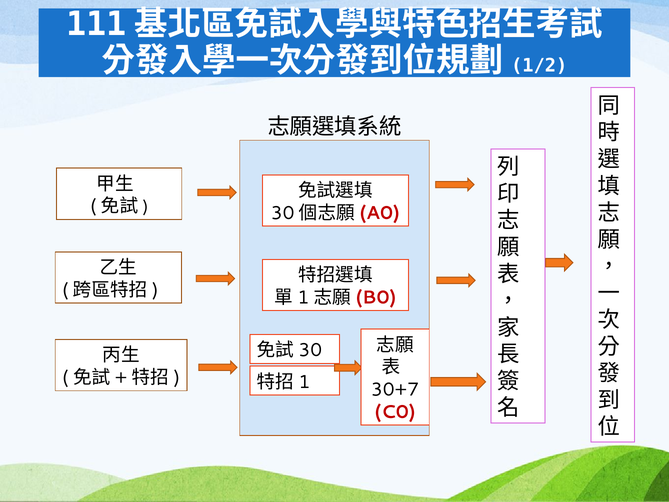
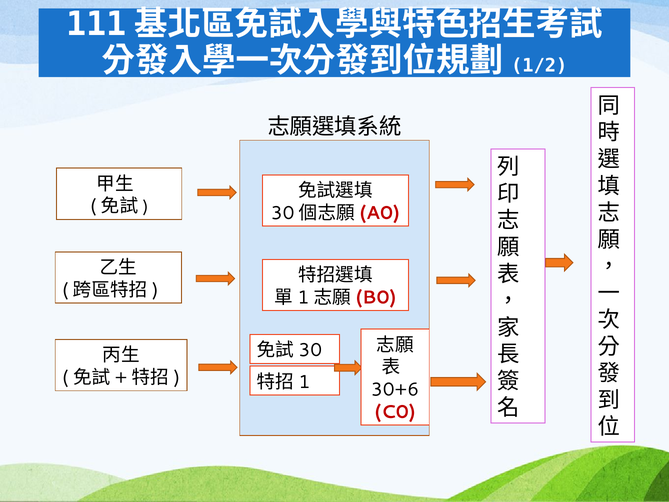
30+7: 30+7 -> 30+6
